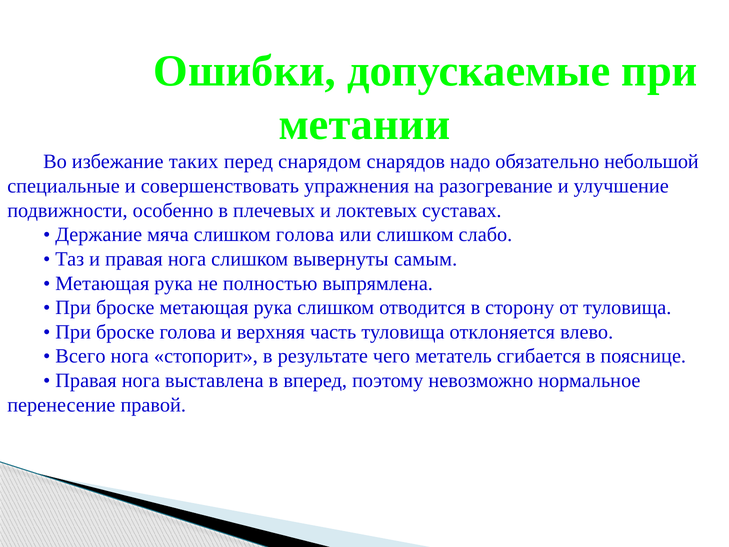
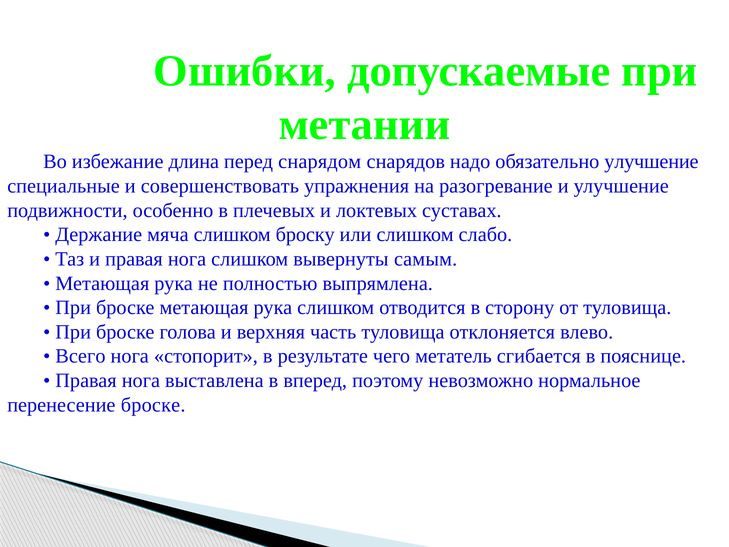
таких: таких -> длина
обязательно небольшой: небольшой -> улучшение
слишком голова: голова -> броску
перенесение правой: правой -> броске
